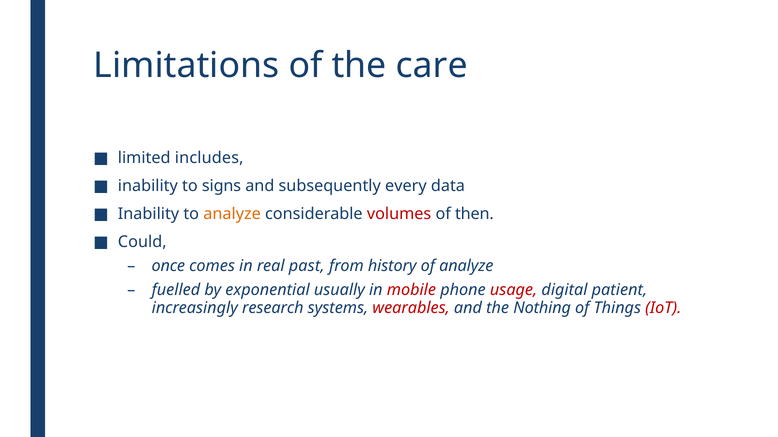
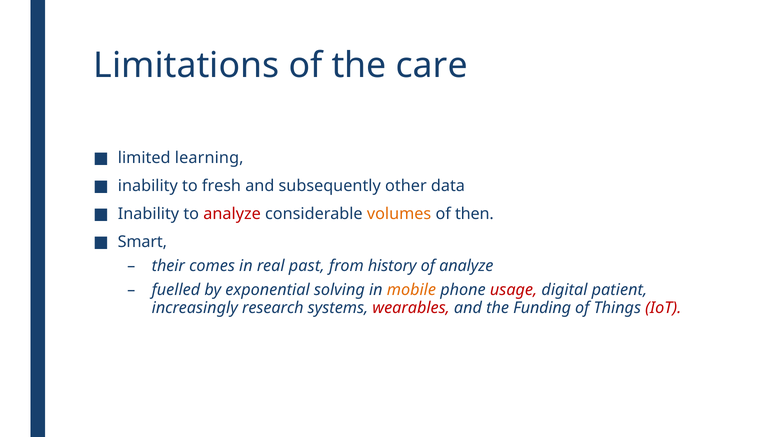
includes: includes -> learning
signs: signs -> fresh
every: every -> other
analyze at (232, 214) colour: orange -> red
volumes colour: red -> orange
Could: Could -> Smart
once: once -> their
usually: usually -> solving
mobile colour: red -> orange
Nothing: Nothing -> Funding
